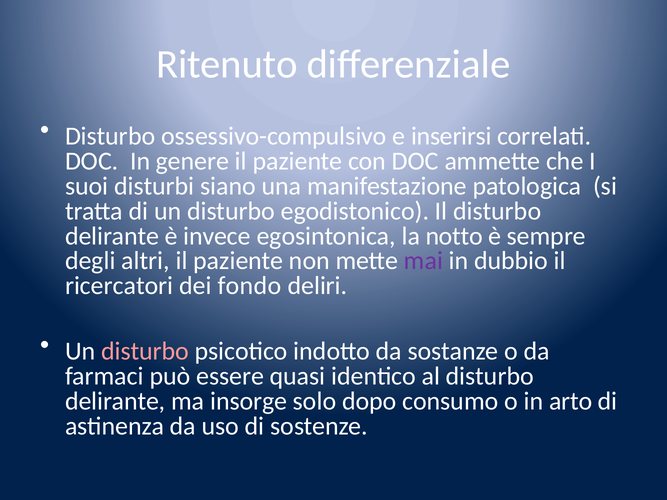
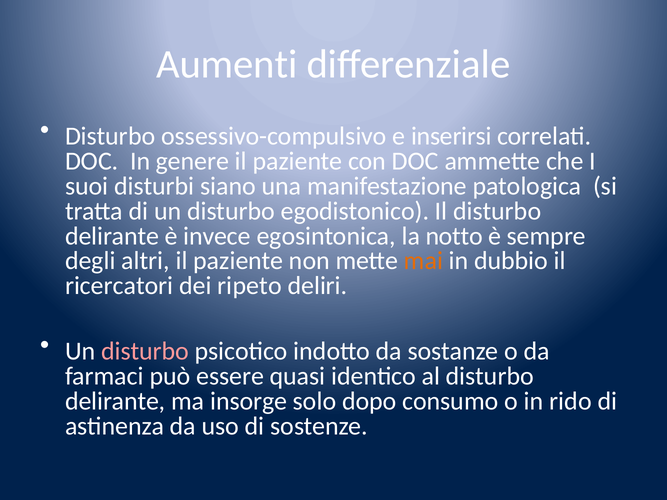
Ritenuto: Ritenuto -> Aumenti
mai colour: purple -> orange
fondo: fondo -> ripeto
arto: arto -> rido
